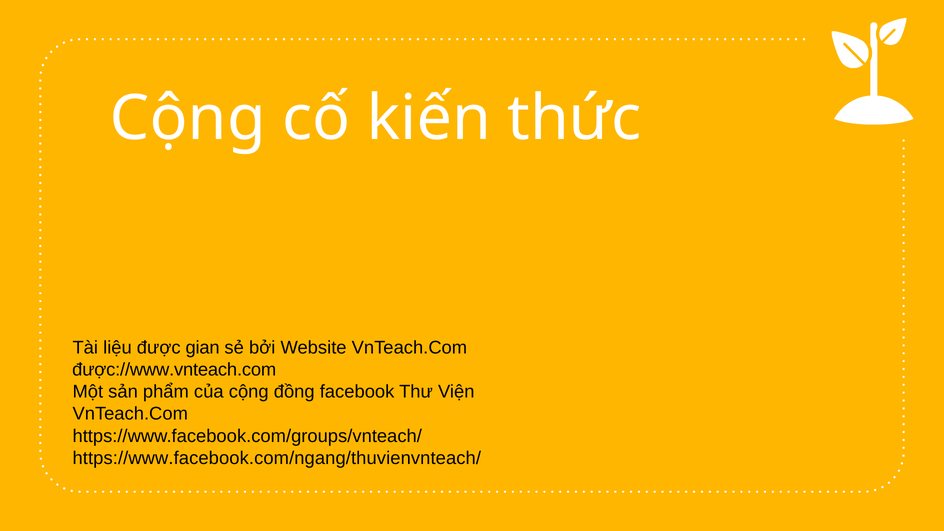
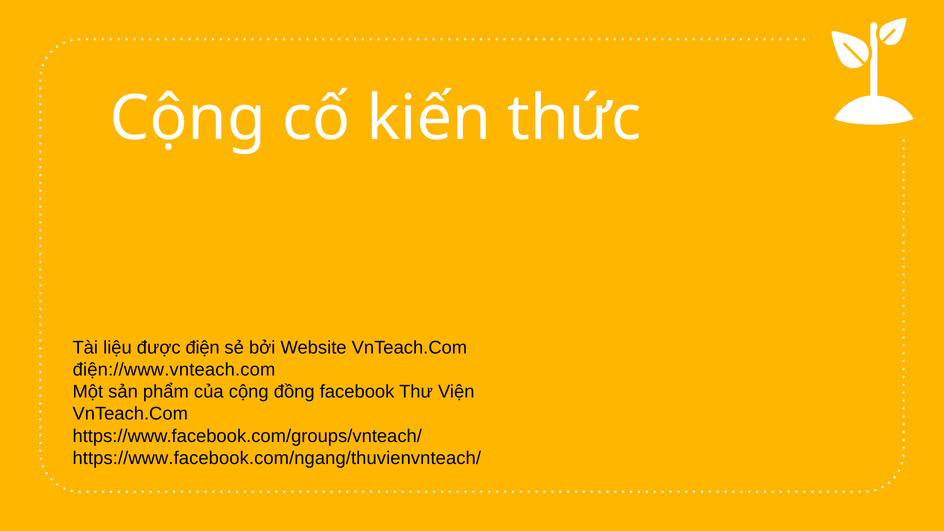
gian: gian -> điện
được://www.vnteach.com: được://www.vnteach.com -> điện://www.vnteach.com
